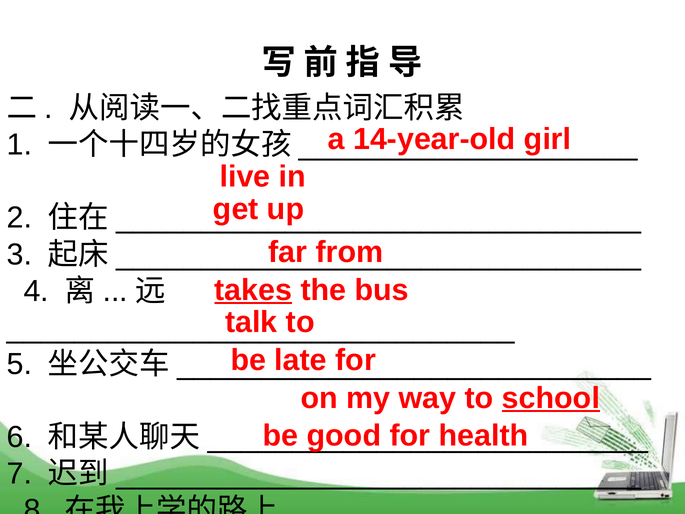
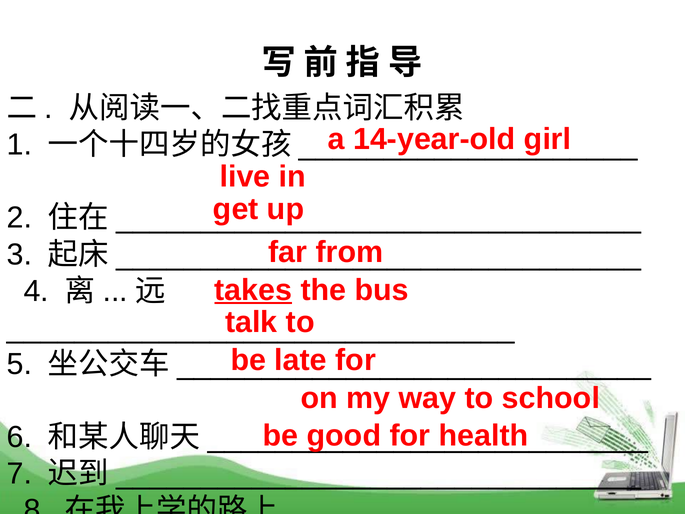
school underline: present -> none
